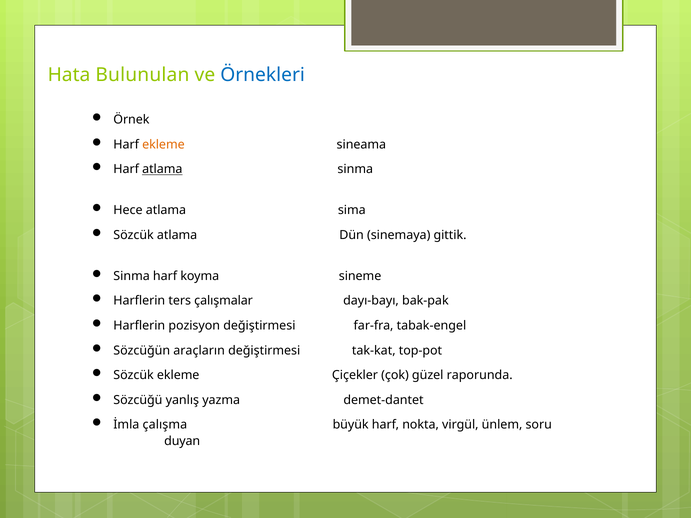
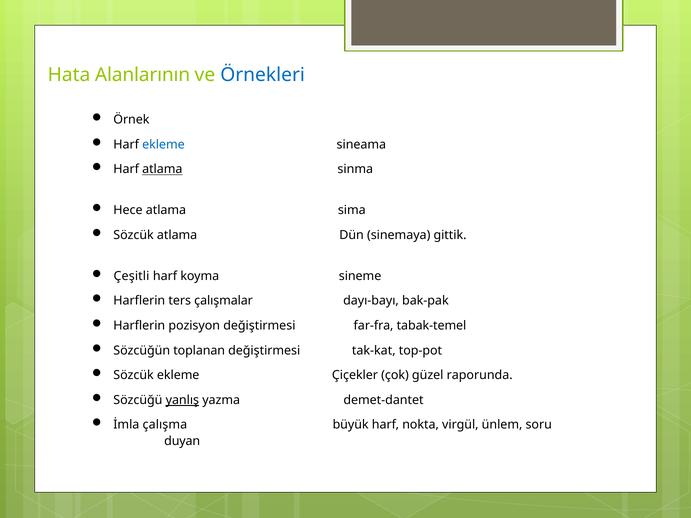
Bulunulan: Bulunulan -> Alanlarının
ekleme at (163, 145) colour: orange -> blue
Sinma at (132, 276): Sinma -> Çeşitli
tabak-engel: tabak-engel -> tabak-temel
araçların: araçların -> toplanan
yanlış underline: none -> present
